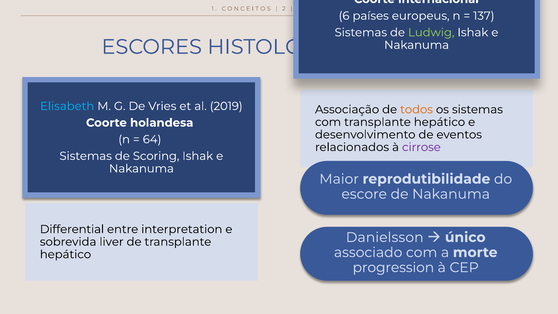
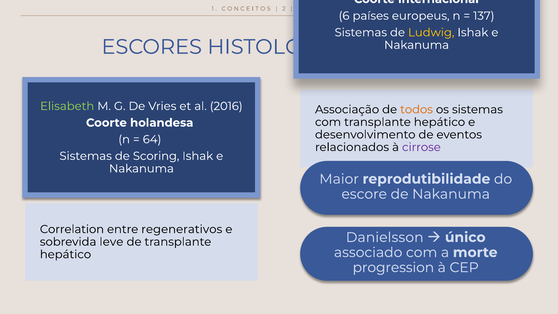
Ludwig colour: light green -> yellow
Elisabeth at (67, 106) colour: light blue -> light green
2019 at (226, 106): 2019 -> 2016
Differential: Differential -> Correlation
interpretation: interpretation -> regenerativos
liver: liver -> leve
